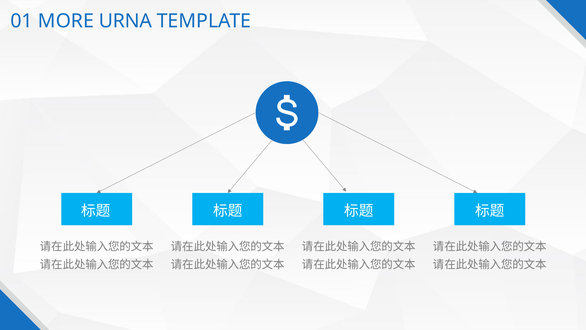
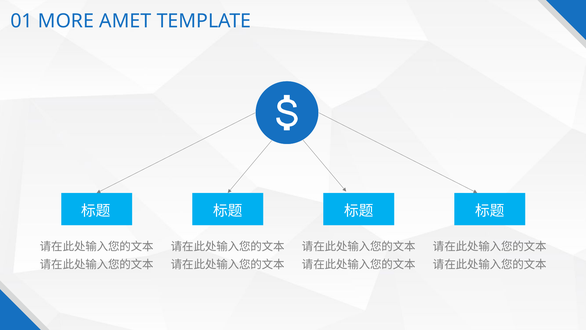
URNA: URNA -> AMET
